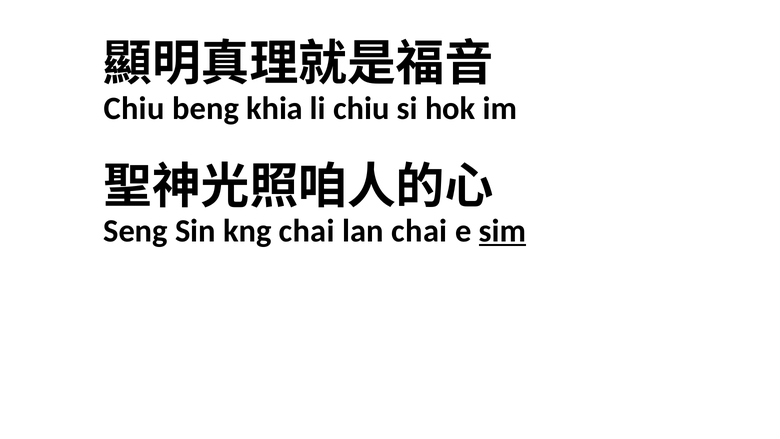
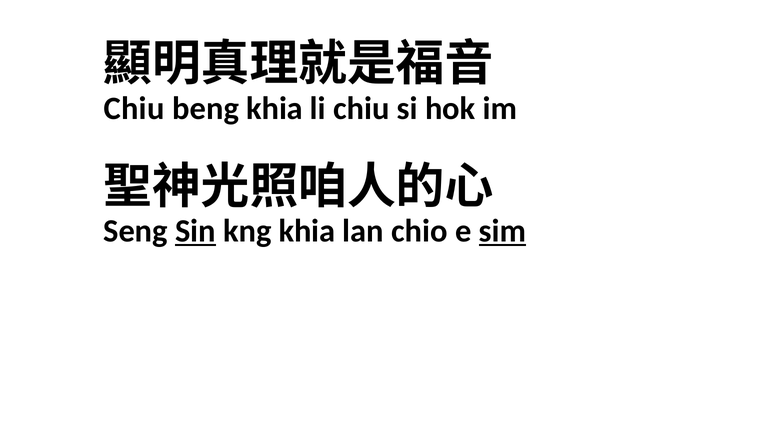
Sin underline: none -> present
kng chai: chai -> khia
lan chai: chai -> chio
